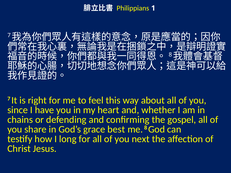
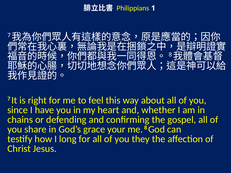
best: best -> your
next: next -> they
